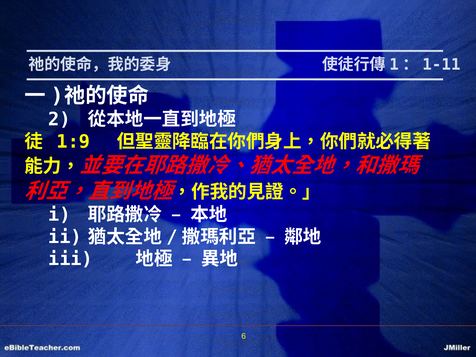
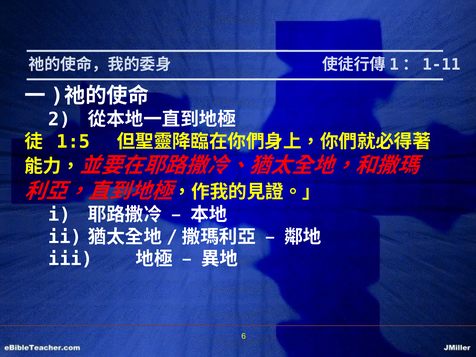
1:9: 1:9 -> 1:5
